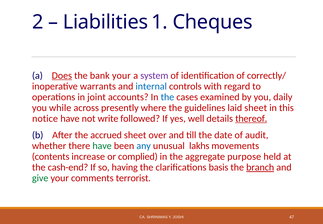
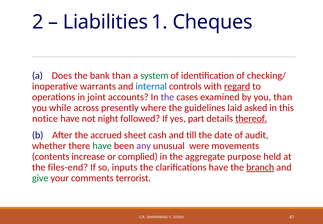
Does underline: present -> none
bank your: your -> than
system colour: purple -> green
correctly/: correctly/ -> checking/
regard underline: none -> present
the at (167, 97) colour: blue -> purple
you daily: daily -> than
laid sheet: sheet -> asked
write: write -> night
well: well -> part
over: over -> cash
any colour: blue -> purple
lakhs: lakhs -> were
cash-end: cash-end -> files-end
having: having -> inputs
clarifications basis: basis -> have
